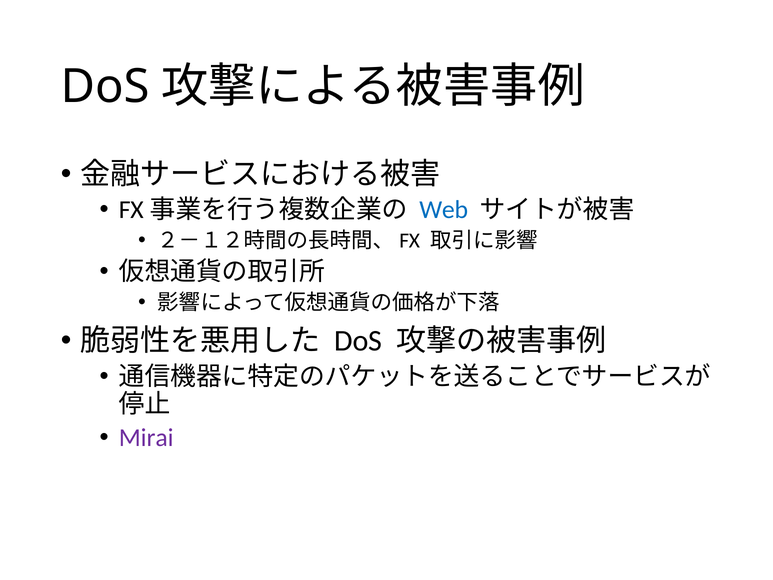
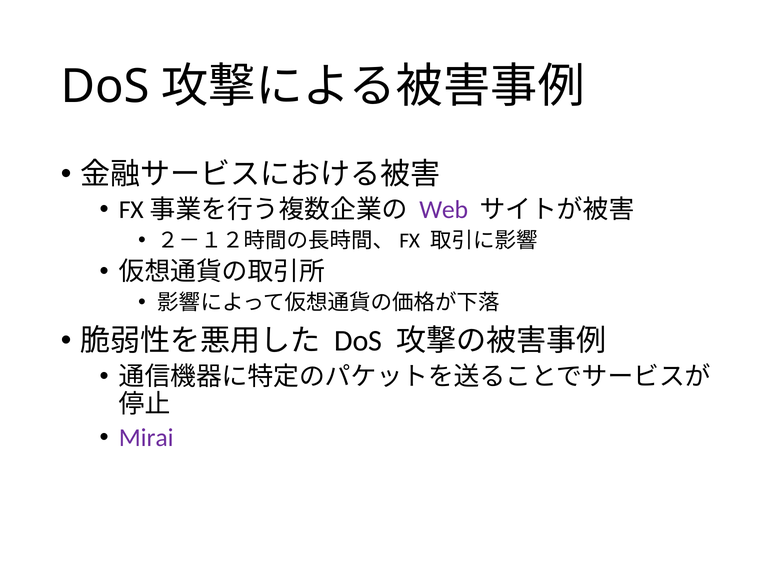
Web colour: blue -> purple
